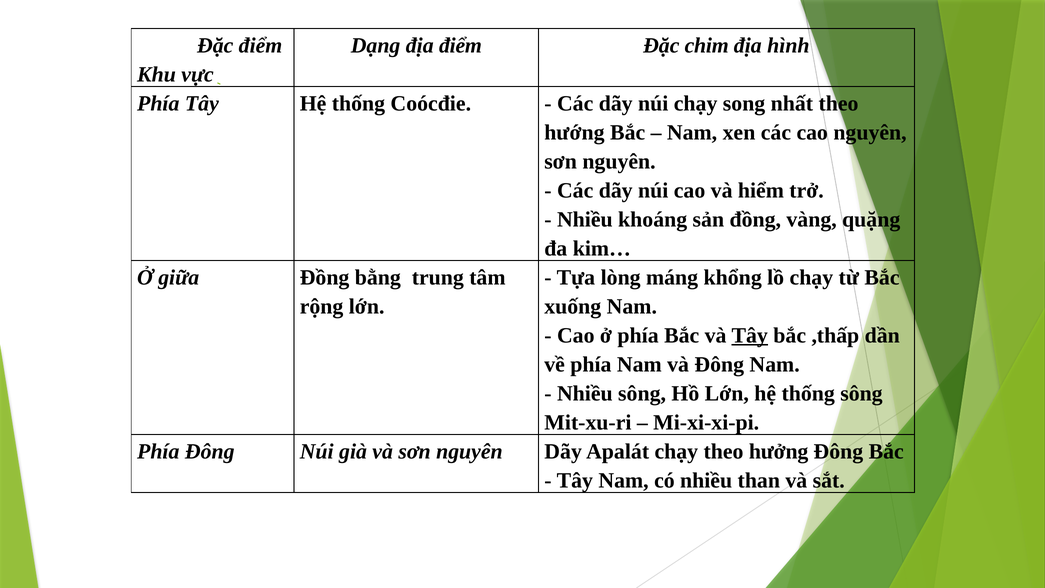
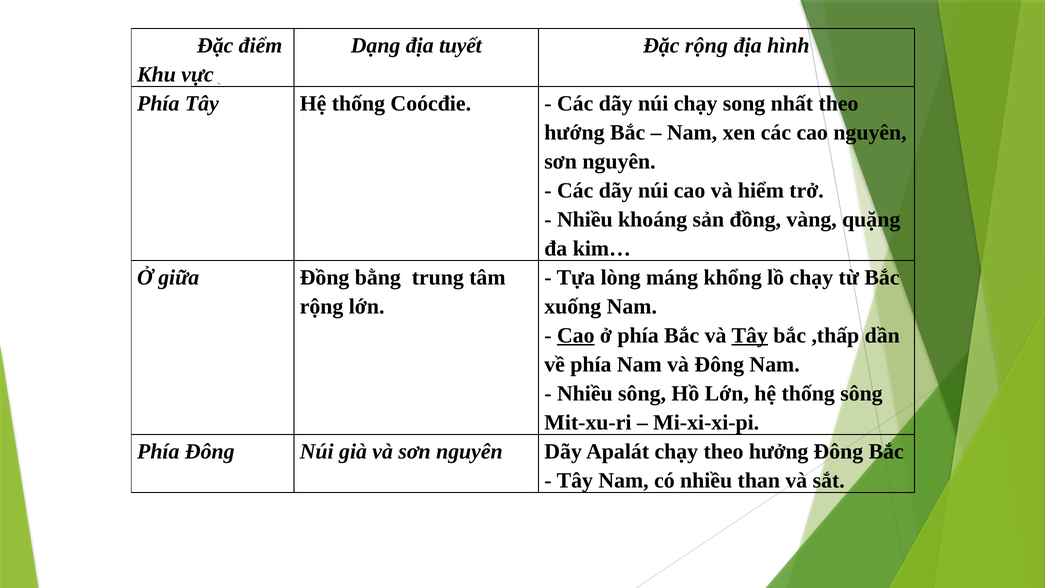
địa điểm: điểm -> tuyết
Đặc chim: chim -> rộng
Cao at (576, 335) underline: none -> present
